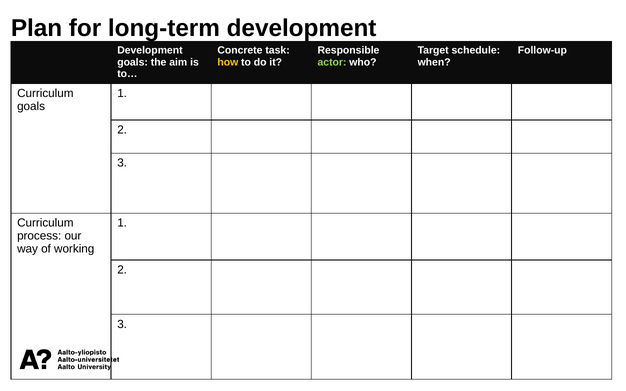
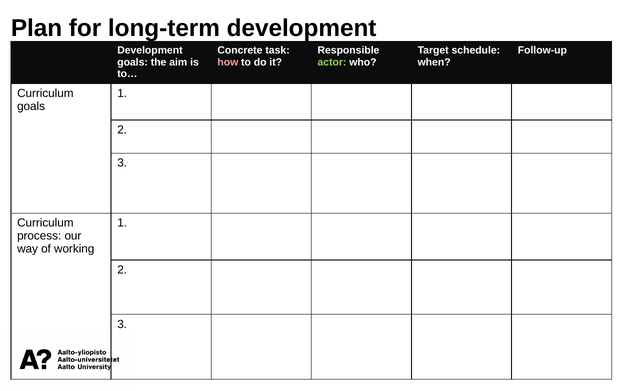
how colour: yellow -> pink
